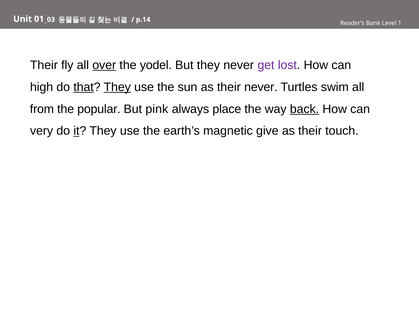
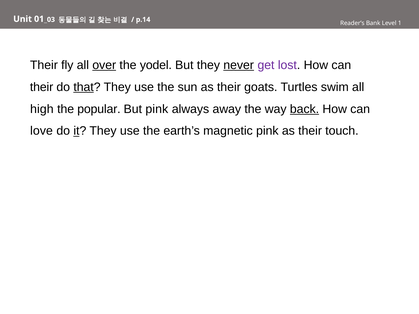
never at (239, 65) underline: none -> present
high at (42, 87): high -> their
They at (117, 87) underline: present -> none
their never: never -> goats
from: from -> high
place: place -> away
very: very -> love
magnetic give: give -> pink
